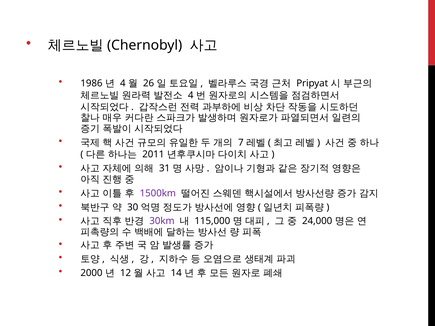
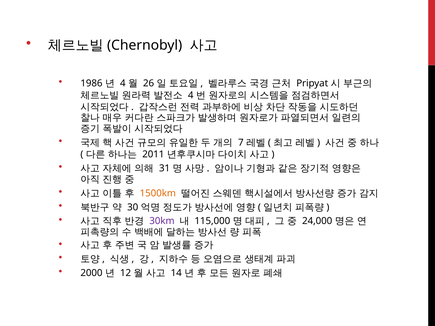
1500km colour: purple -> orange
